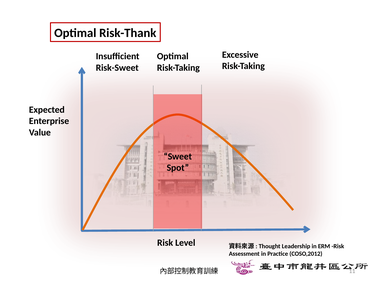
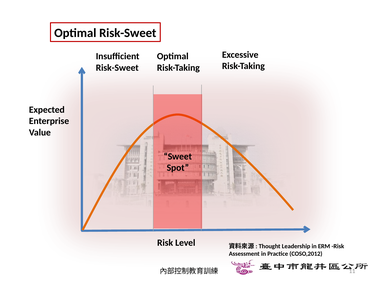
Optimal Risk-Thank: Risk-Thank -> Risk-Sweet
